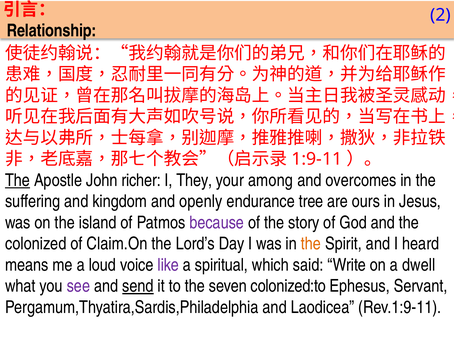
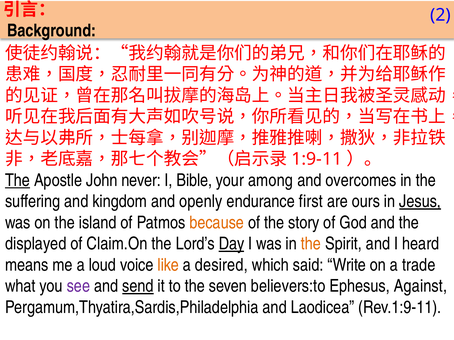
Relationship: Relationship -> Background
richer: richer -> never
They: They -> Bible
tree: tree -> first
Jesus underline: none -> present
because colour: purple -> orange
colonized: colonized -> displayed
Day underline: none -> present
like colour: purple -> orange
spiritual: spiritual -> desired
dwell: dwell -> trade
colonized:to: colonized:to -> believers:to
Servant: Servant -> Against
